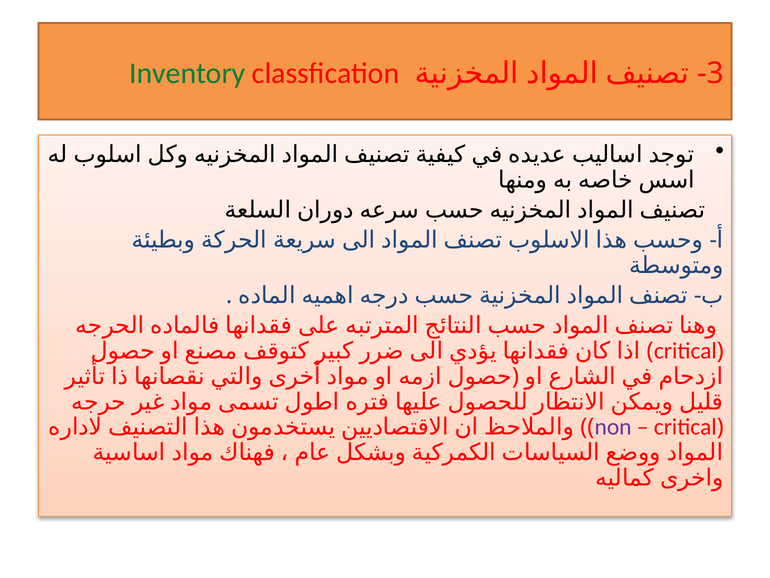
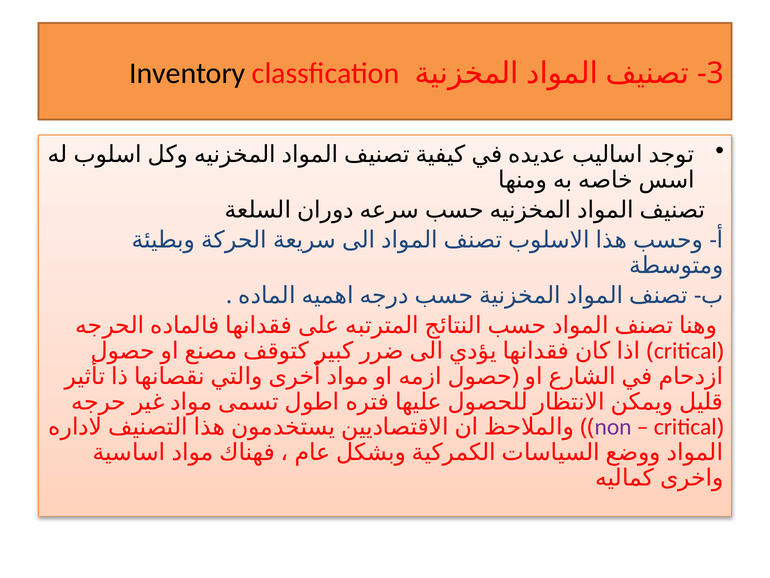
Inventory colour: green -> black
